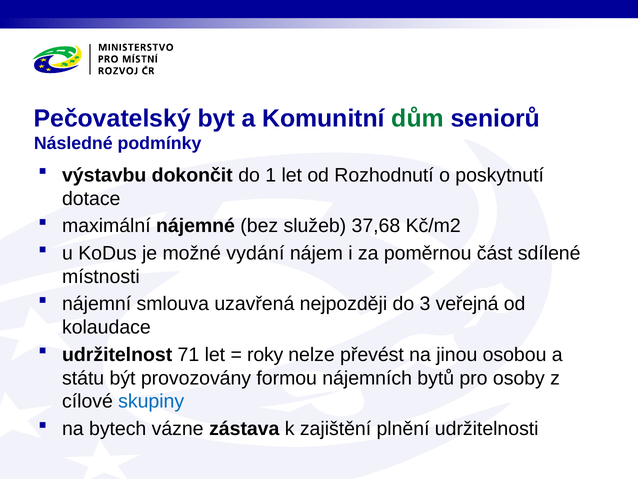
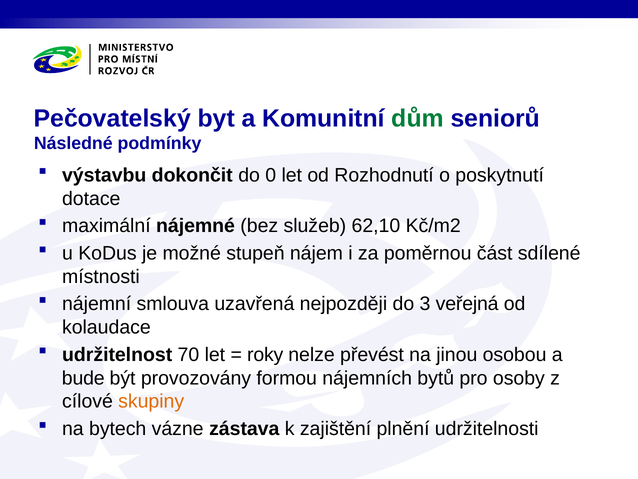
1: 1 -> 0
37,68: 37,68 -> 62,10
vydání: vydání -> stupeň
71: 71 -> 70
státu: státu -> bude
skupiny colour: blue -> orange
